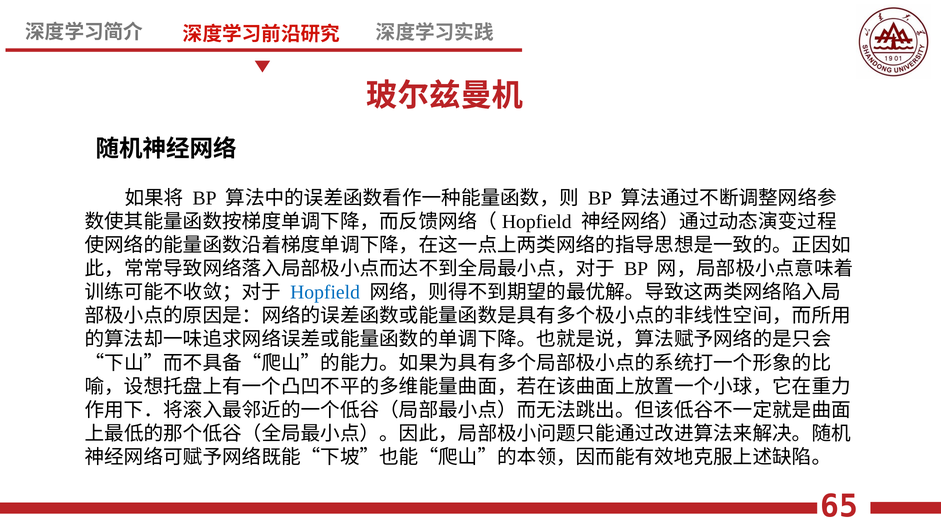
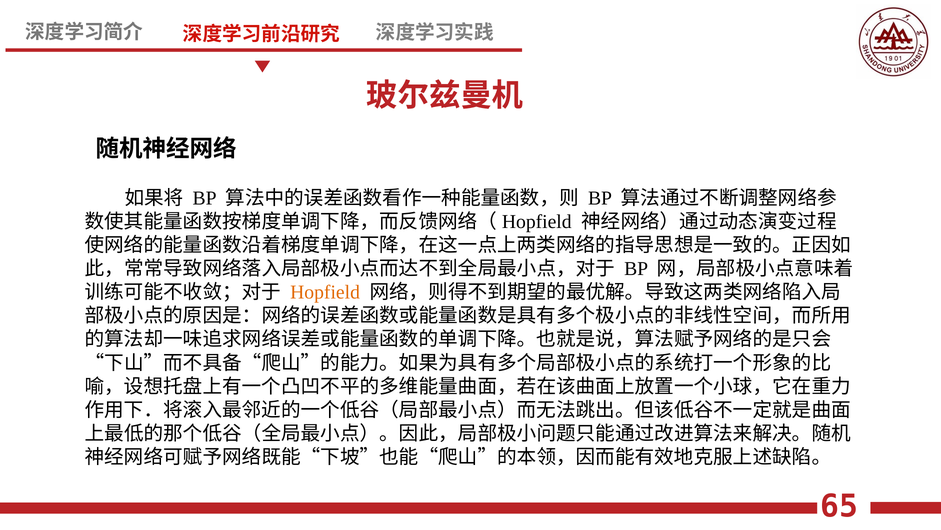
Hopfield colour: blue -> orange
